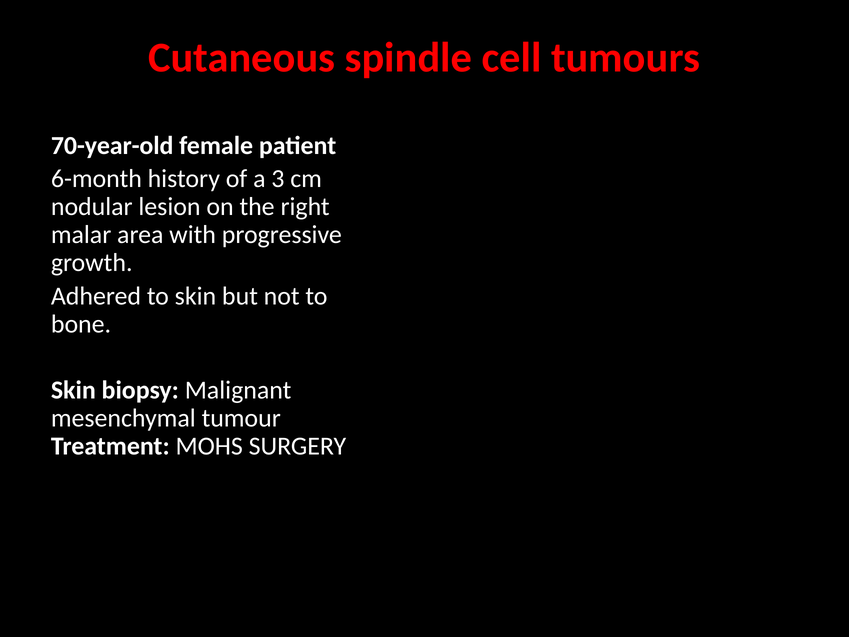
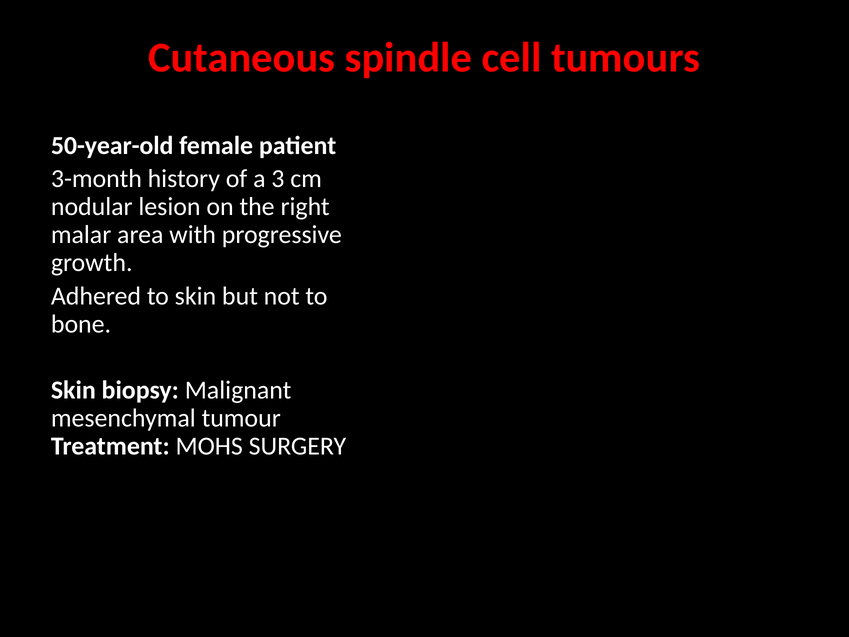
70-year-old: 70-year-old -> 50-year-old
6-month: 6-month -> 3-month
